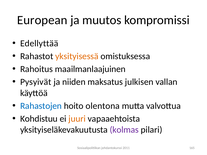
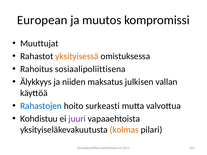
Edellyttää: Edellyttää -> Muuttujat
maailmanlaajuinen: maailmanlaajuinen -> sosiaalipoliittisena
Pysyivät: Pysyivät -> Älykkyys
olentona: olentona -> surkeasti
juuri colour: orange -> purple
kolmas colour: purple -> orange
